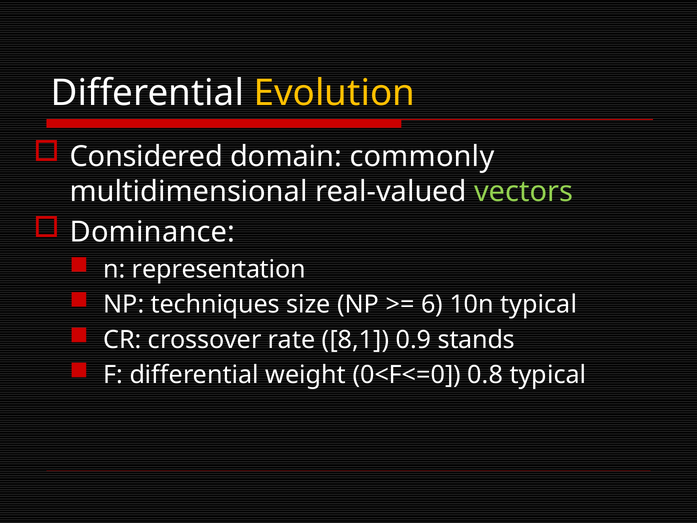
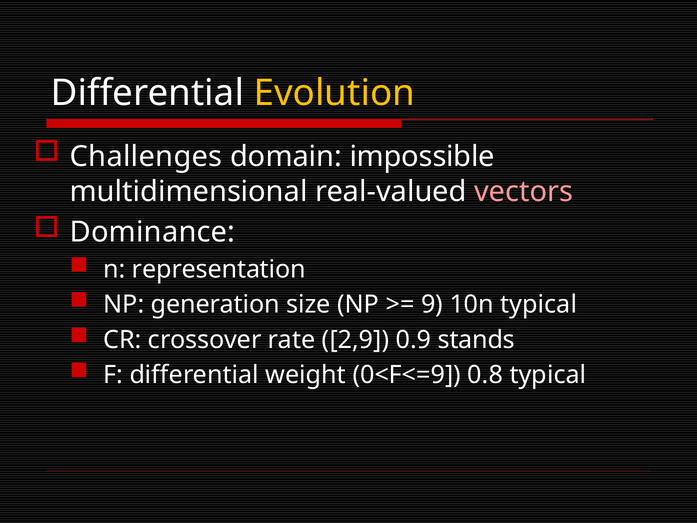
Considered: Considered -> Challenges
commonly: commonly -> impossible
vectors colour: light green -> pink
techniques: techniques -> generation
6: 6 -> 9
8,1: 8,1 -> 2,9
0<F<=0: 0<F<=0 -> 0<F<=9
